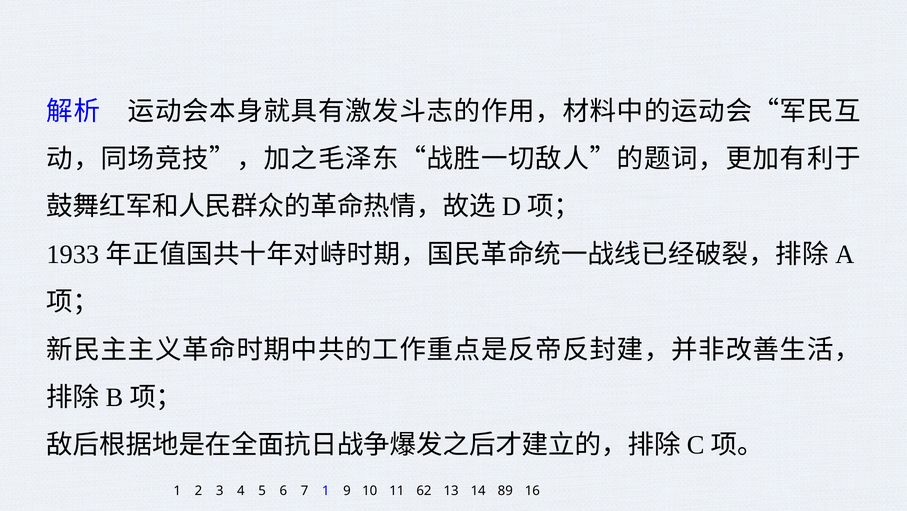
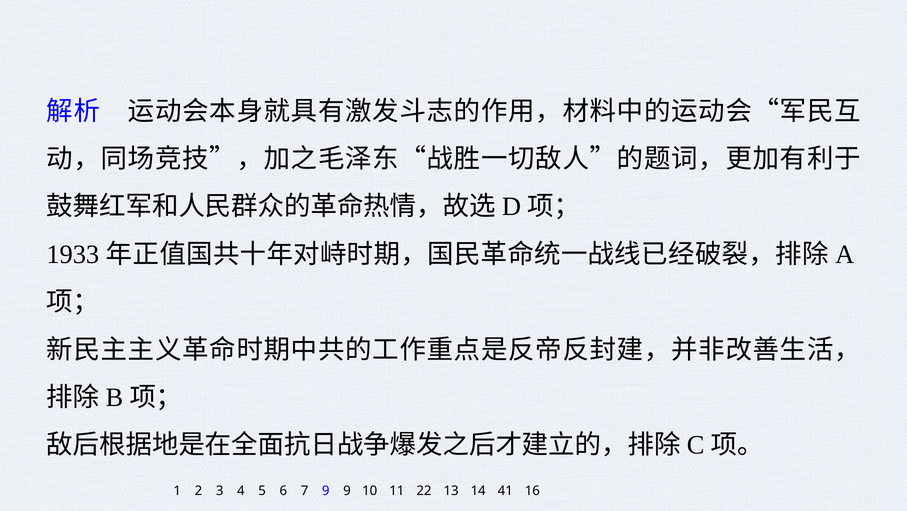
7 1: 1 -> 9
62: 62 -> 22
89: 89 -> 41
